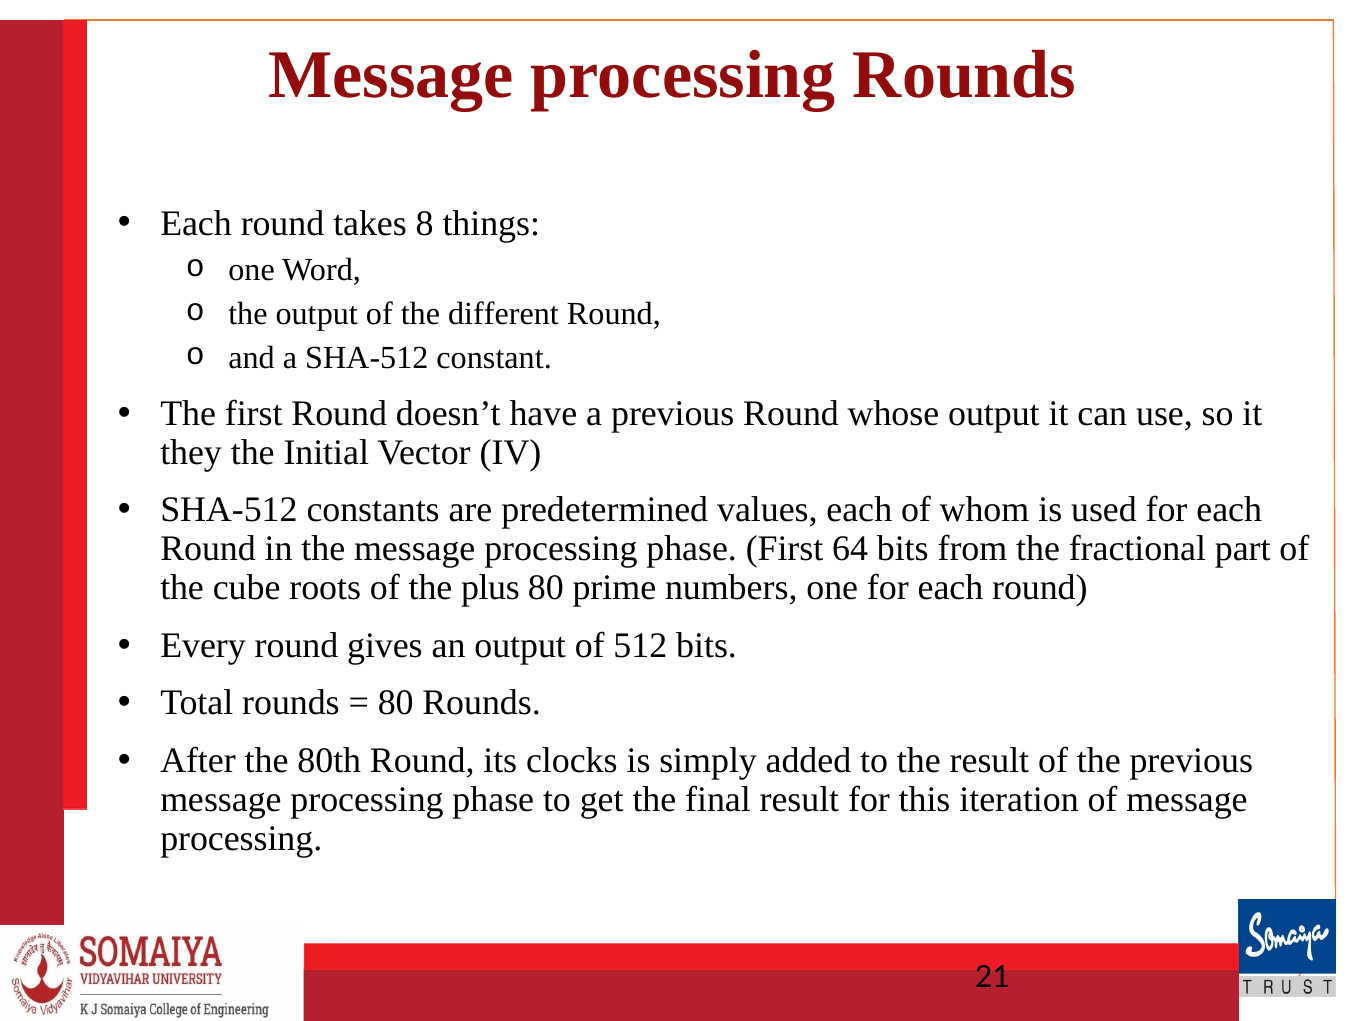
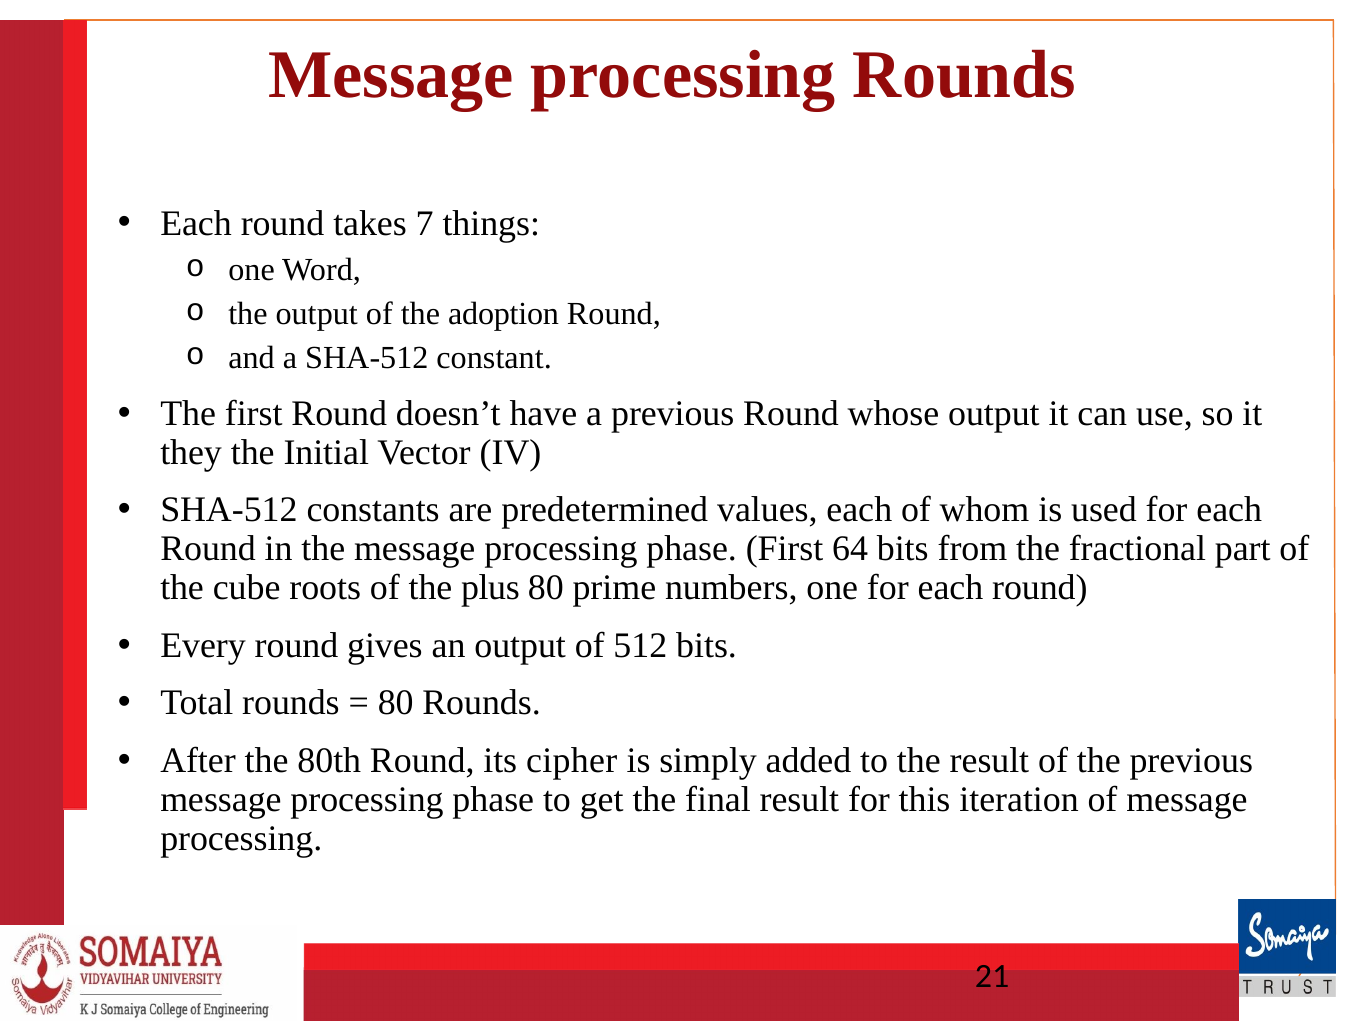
8: 8 -> 7
different: different -> adoption
clocks: clocks -> cipher
